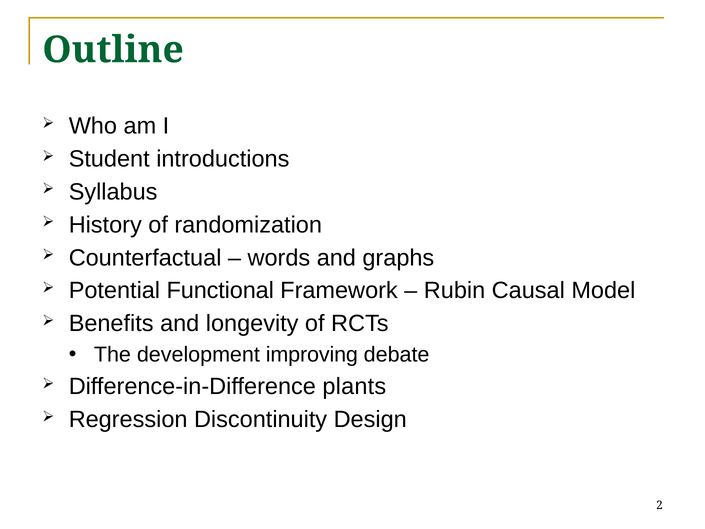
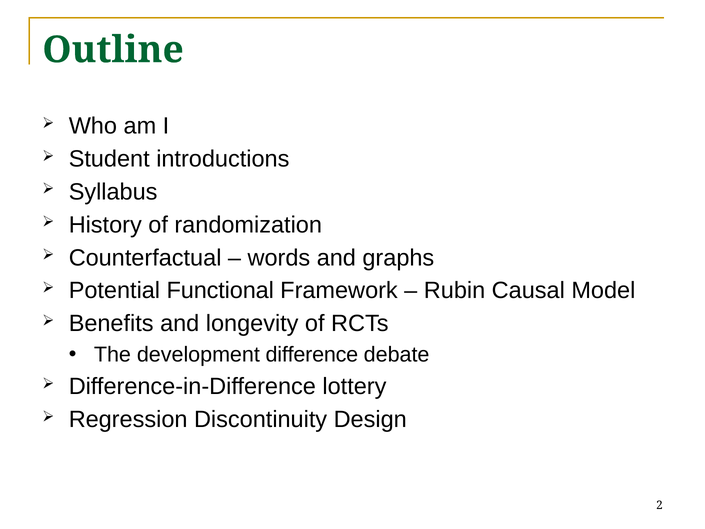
improving: improving -> difference
plants: plants -> lottery
